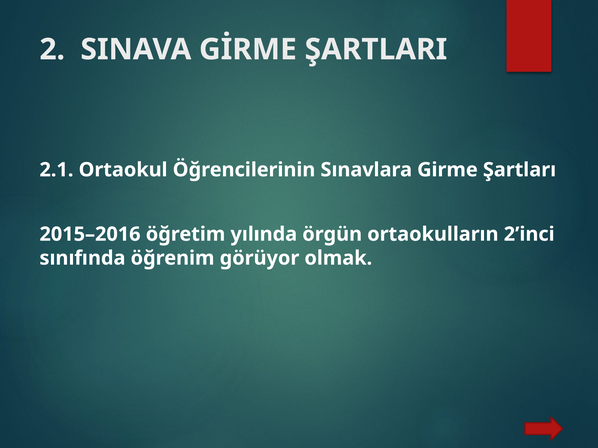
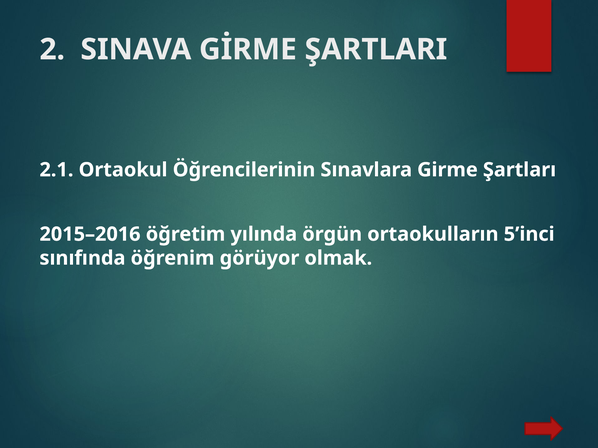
2’inci: 2’inci -> 5’inci
